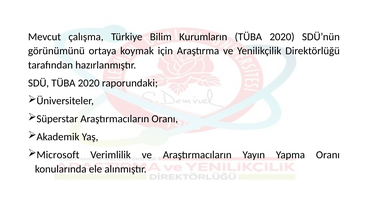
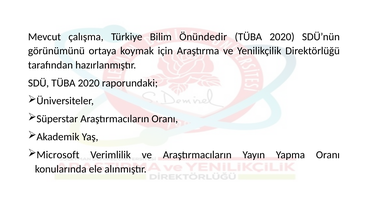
Kurumların: Kurumların -> Önündedir
